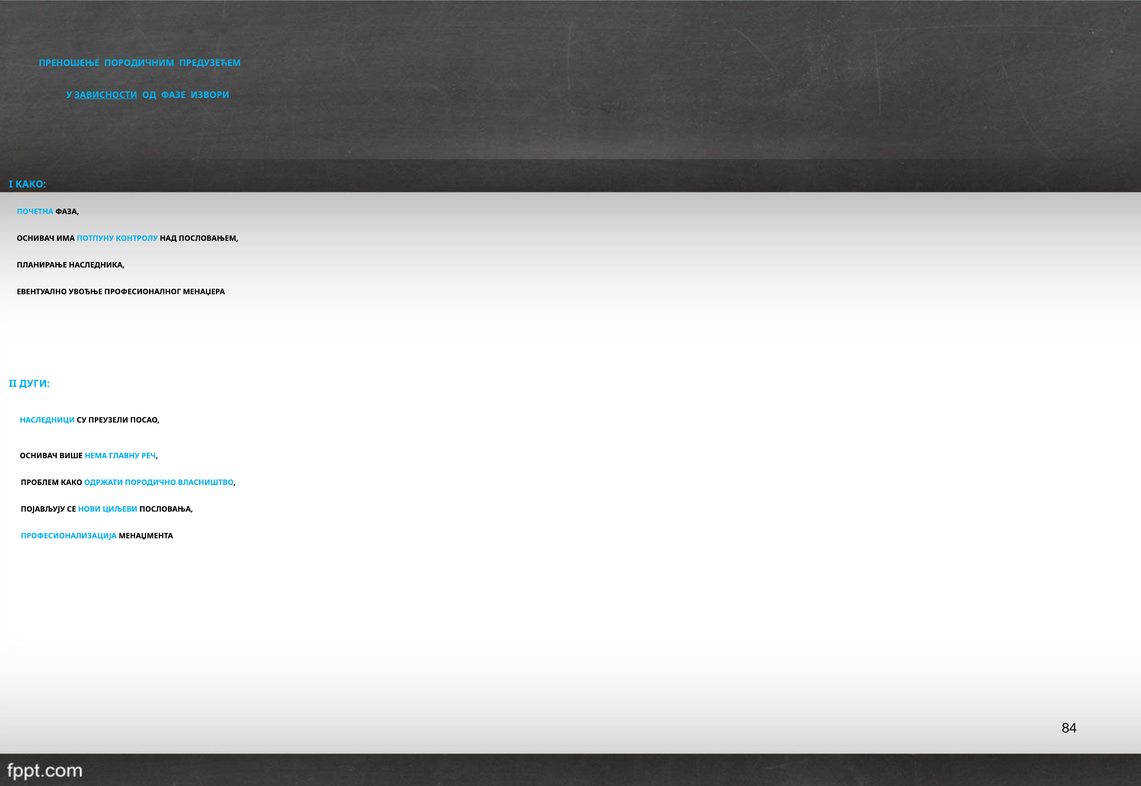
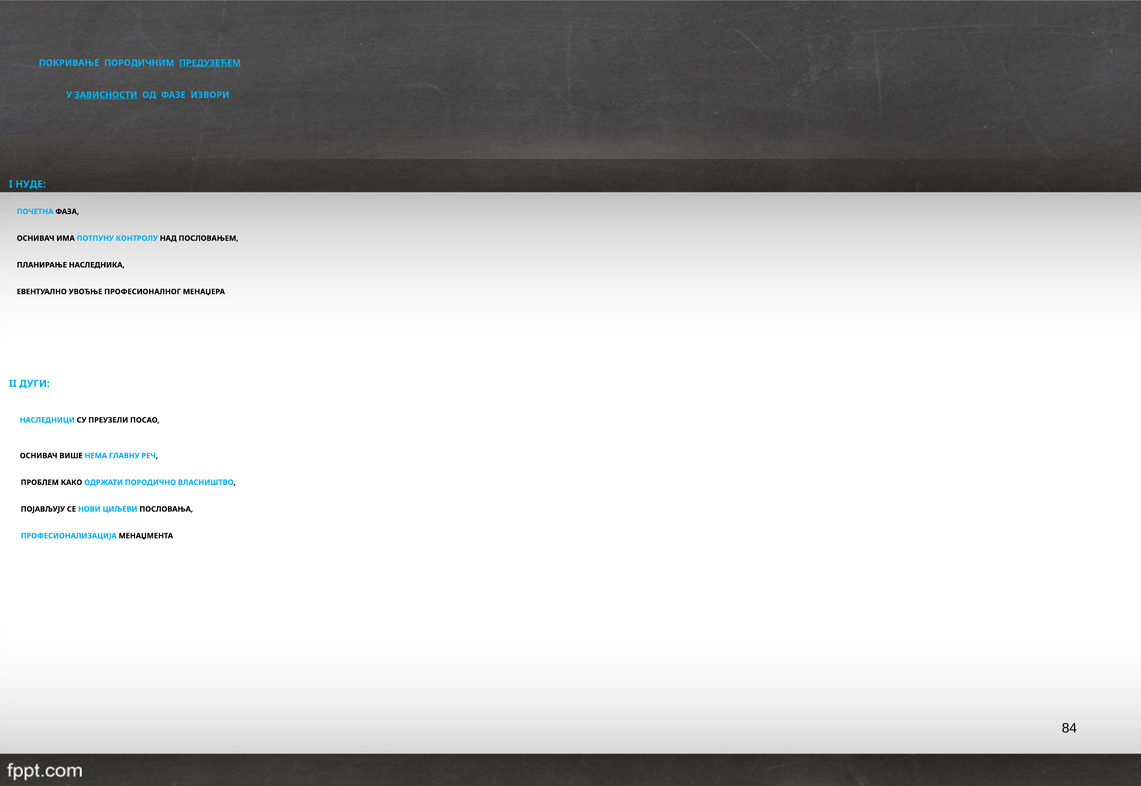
ПРЕНОШЕЊЕ: ПРЕНОШЕЊЕ -> ПОКРИВАЊЕ
ПРЕДУЗЕЋЕМ underline: none -> present
I КАКО: КАКО -> НУДЕ
